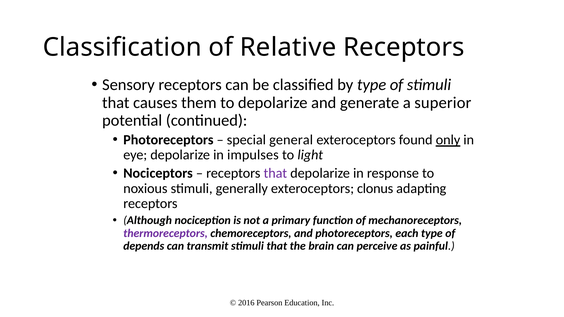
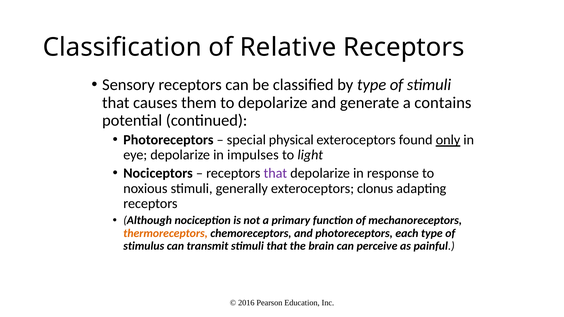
superior: superior -> contains
general: general -> physical
thermoreceptors colour: purple -> orange
depends: depends -> stimulus
